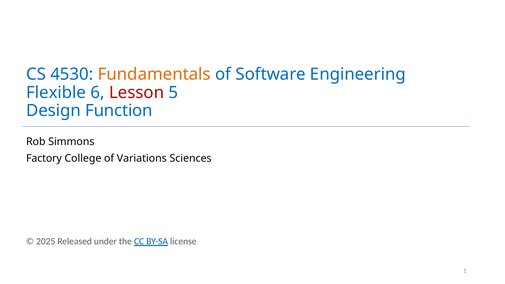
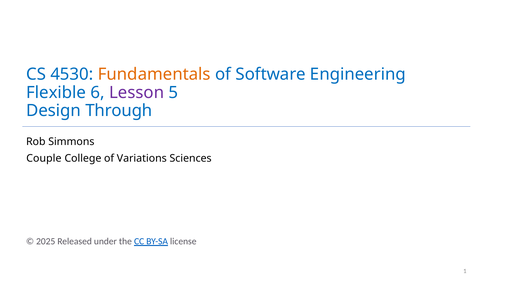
Lesson colour: red -> purple
Function: Function -> Through
Factory: Factory -> Couple
